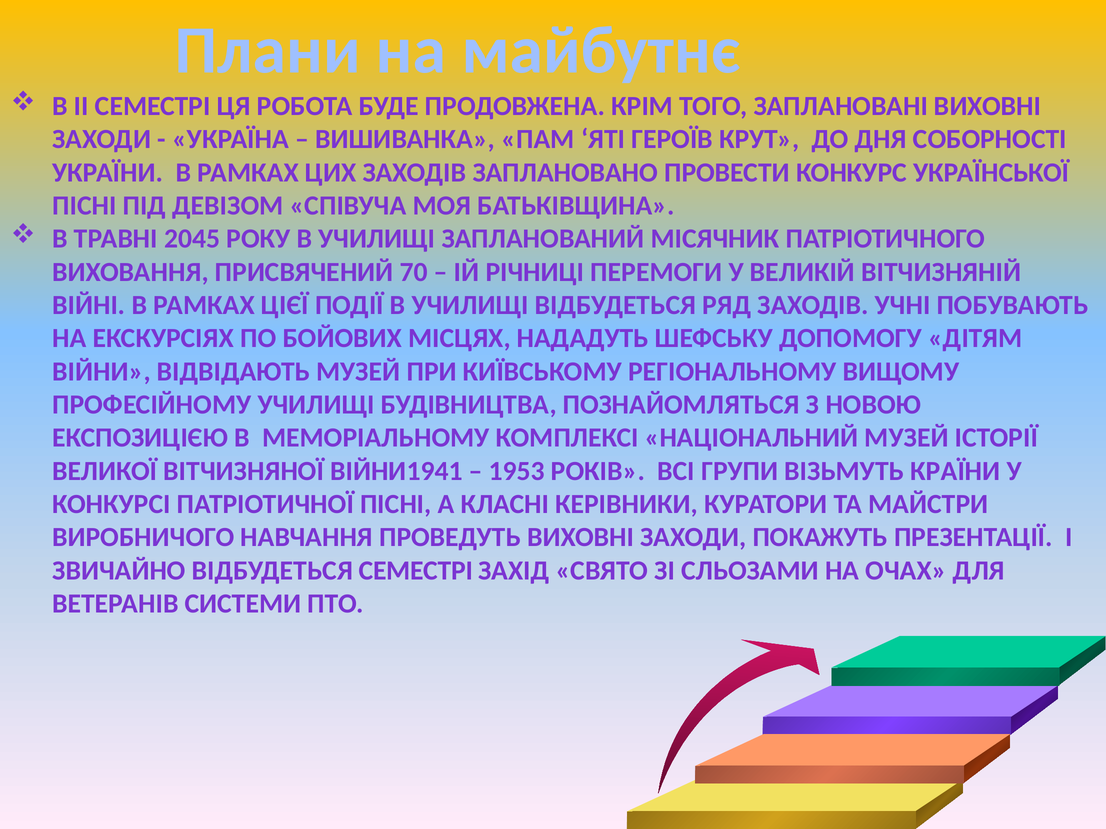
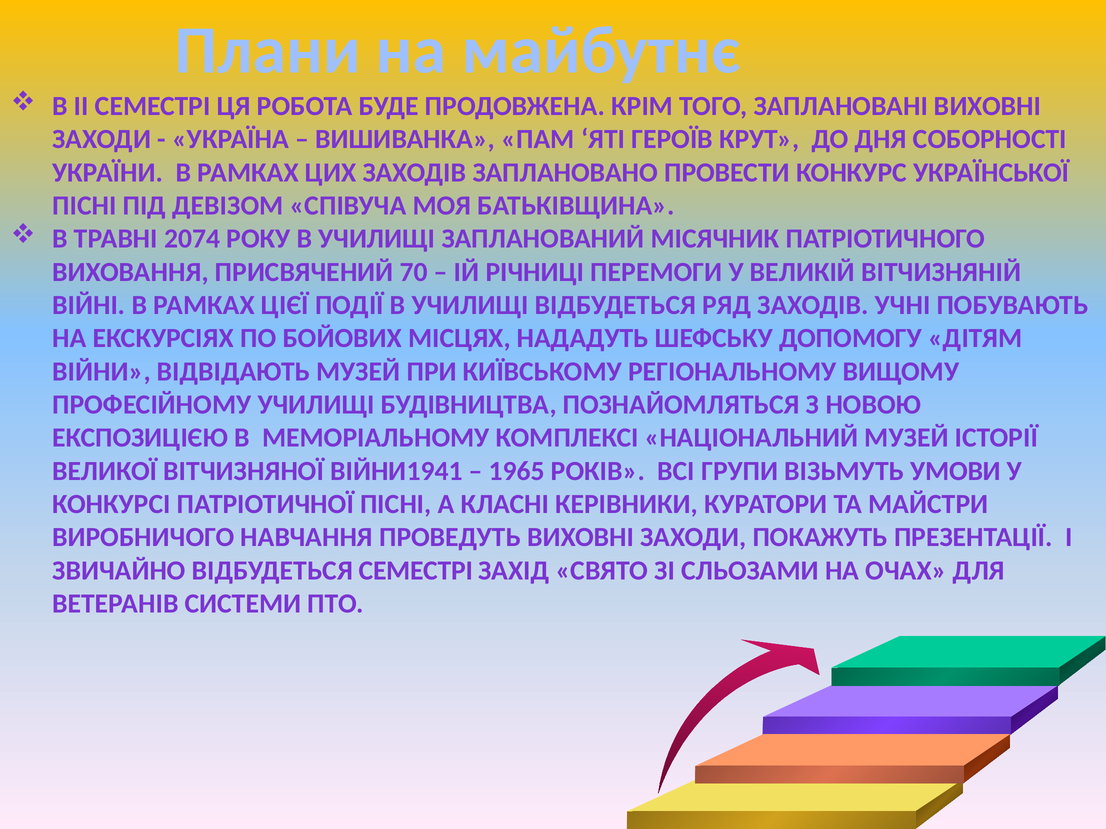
2045: 2045 -> 2074
1953: 1953 -> 1965
КРАЇНИ: КРАЇНИ -> УМОВИ
